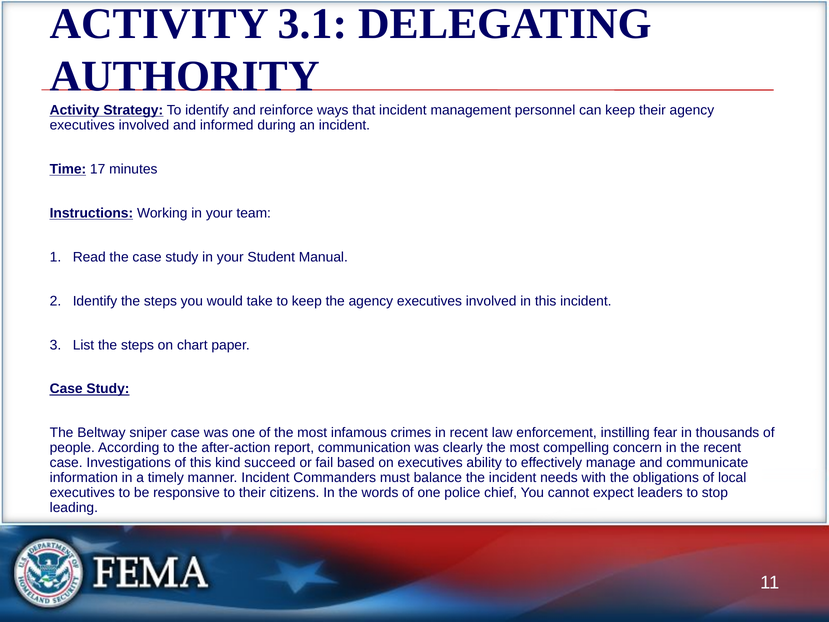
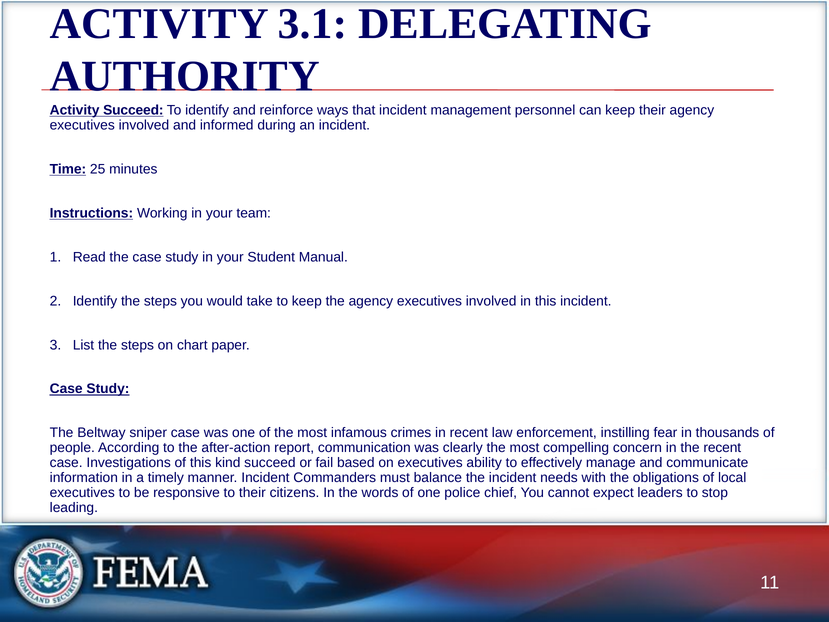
Activity Strategy: Strategy -> Succeed
17: 17 -> 25
